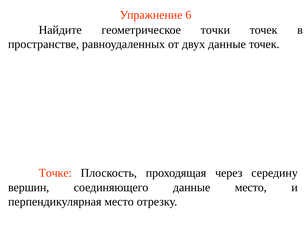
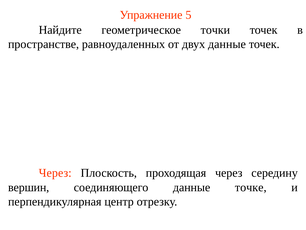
6: 6 -> 5
Точке at (55, 173): Точке -> Через
данные место: место -> точке
перпендикулярная место: место -> центр
